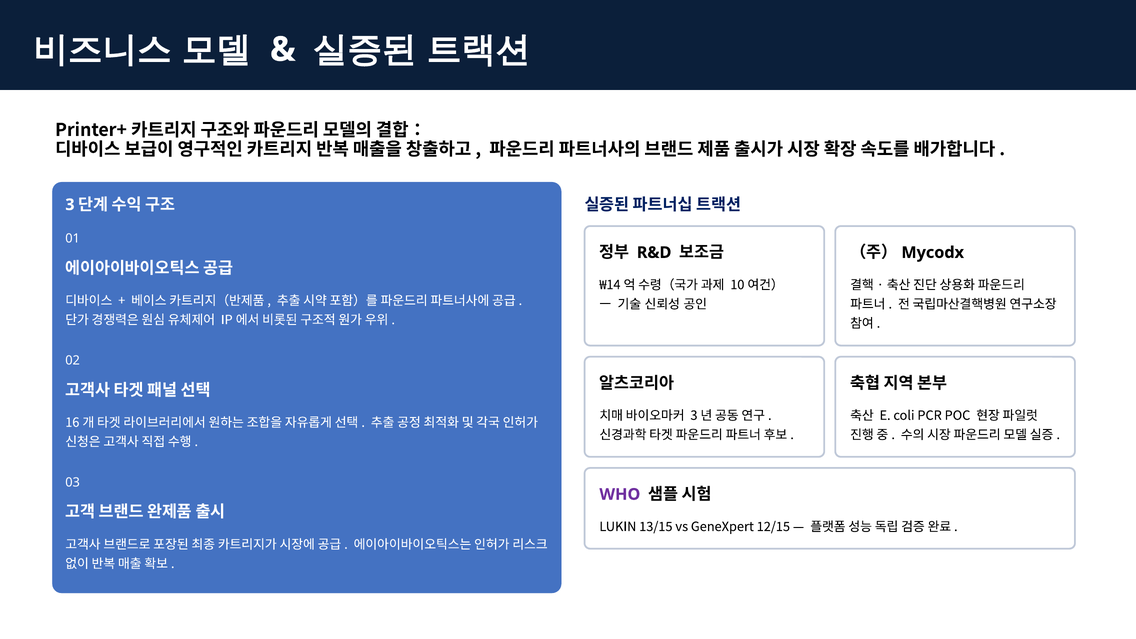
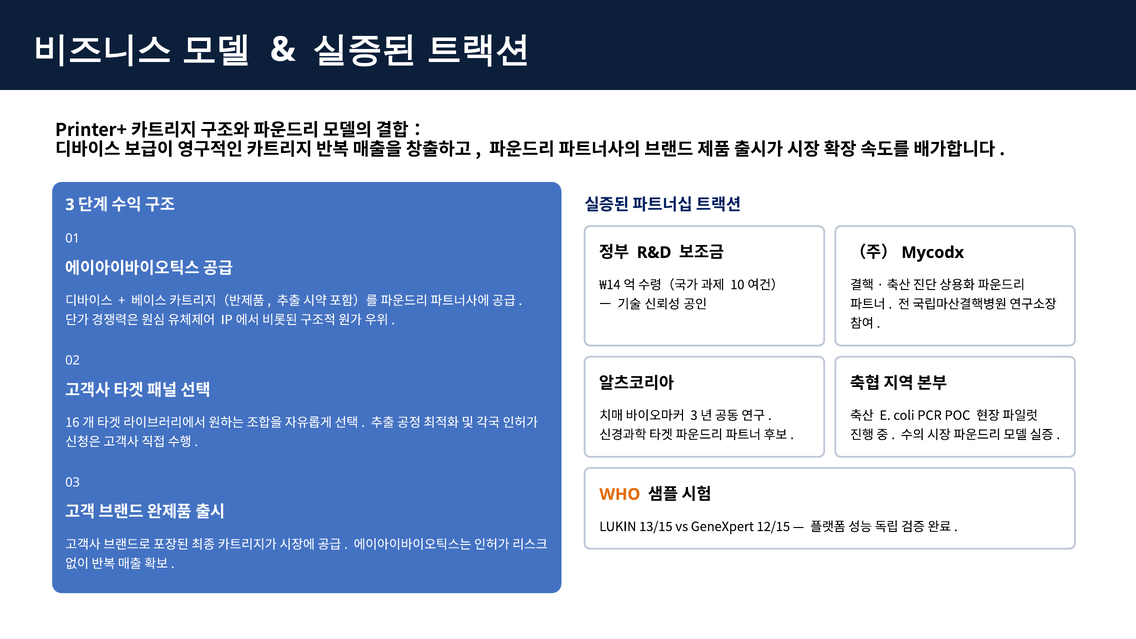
WHO colour: purple -> orange
